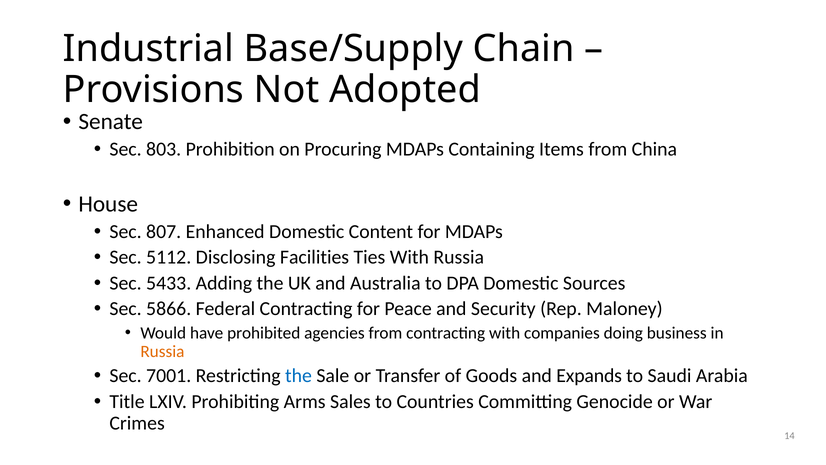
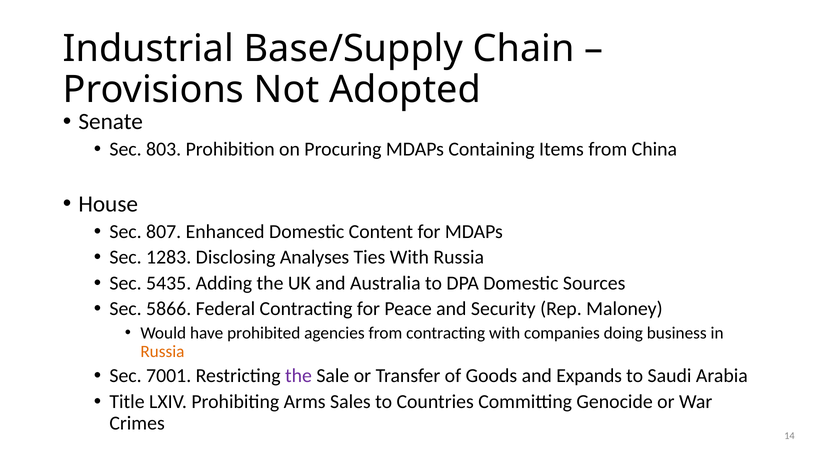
5112: 5112 -> 1283
Facilities: Facilities -> Analyses
5433: 5433 -> 5435
the at (298, 376) colour: blue -> purple
